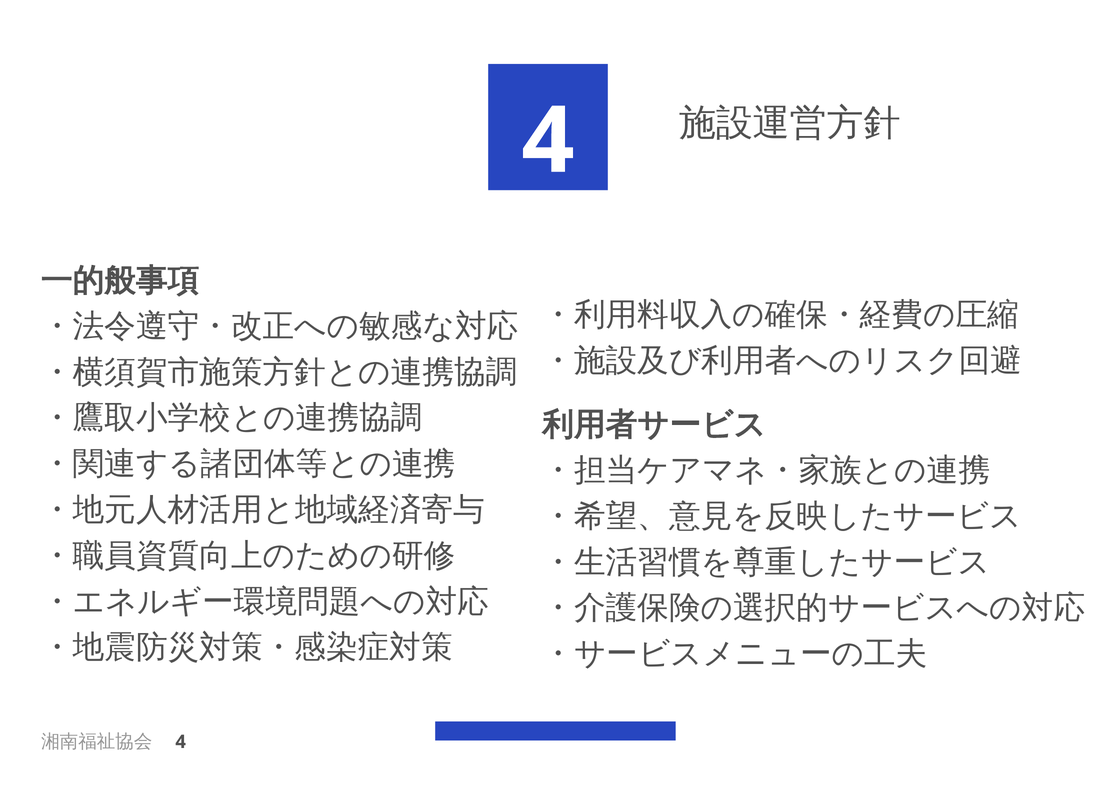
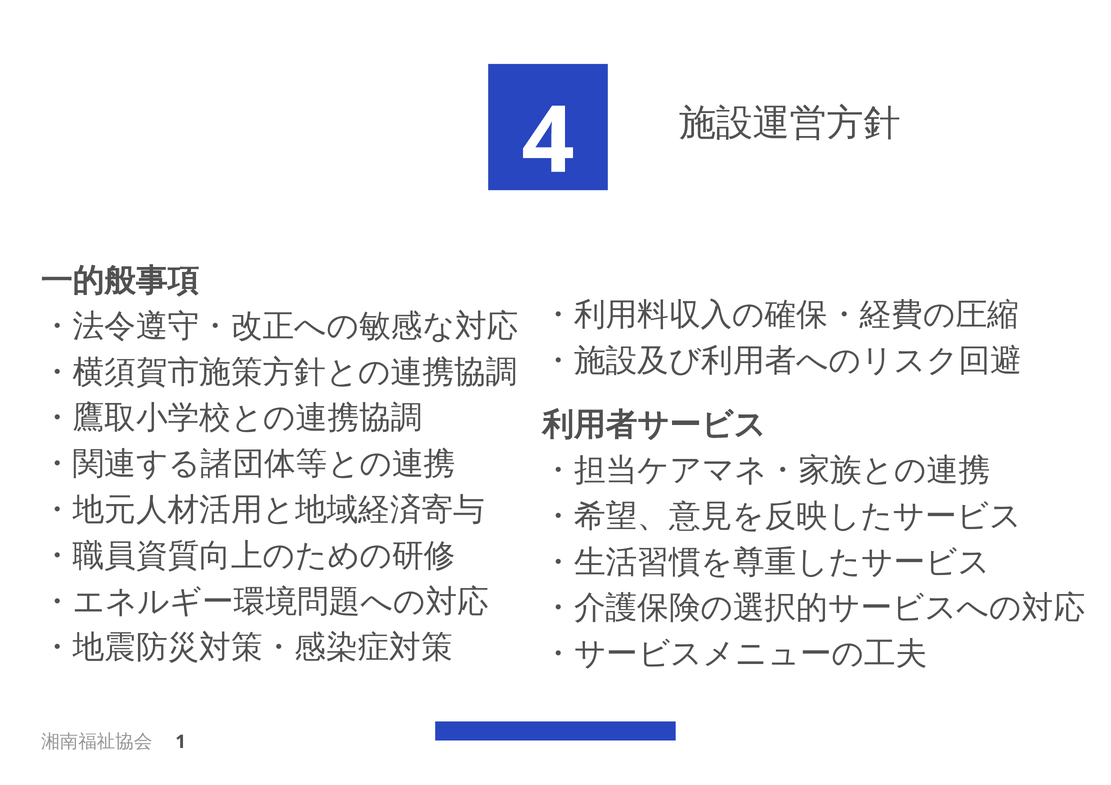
4 at (181, 742): 4 -> 1
